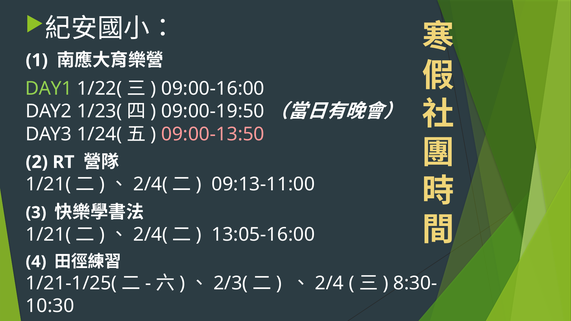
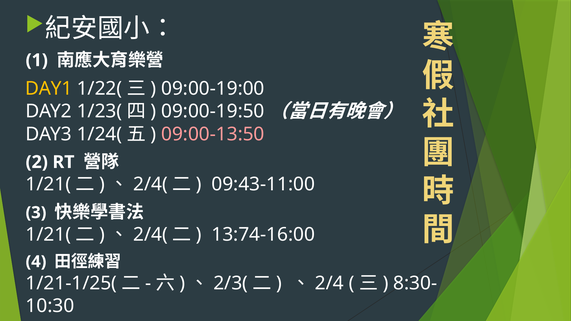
DAY1 colour: light green -> yellow
09:00-16:00: 09:00-16:00 -> 09:00-19:00
09:13-11:00: 09:13-11:00 -> 09:43-11:00
13:05-16:00: 13:05-16:00 -> 13:74-16:00
